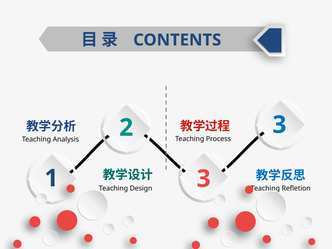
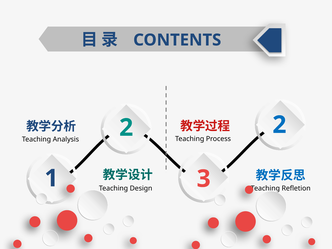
2 3: 3 -> 2
